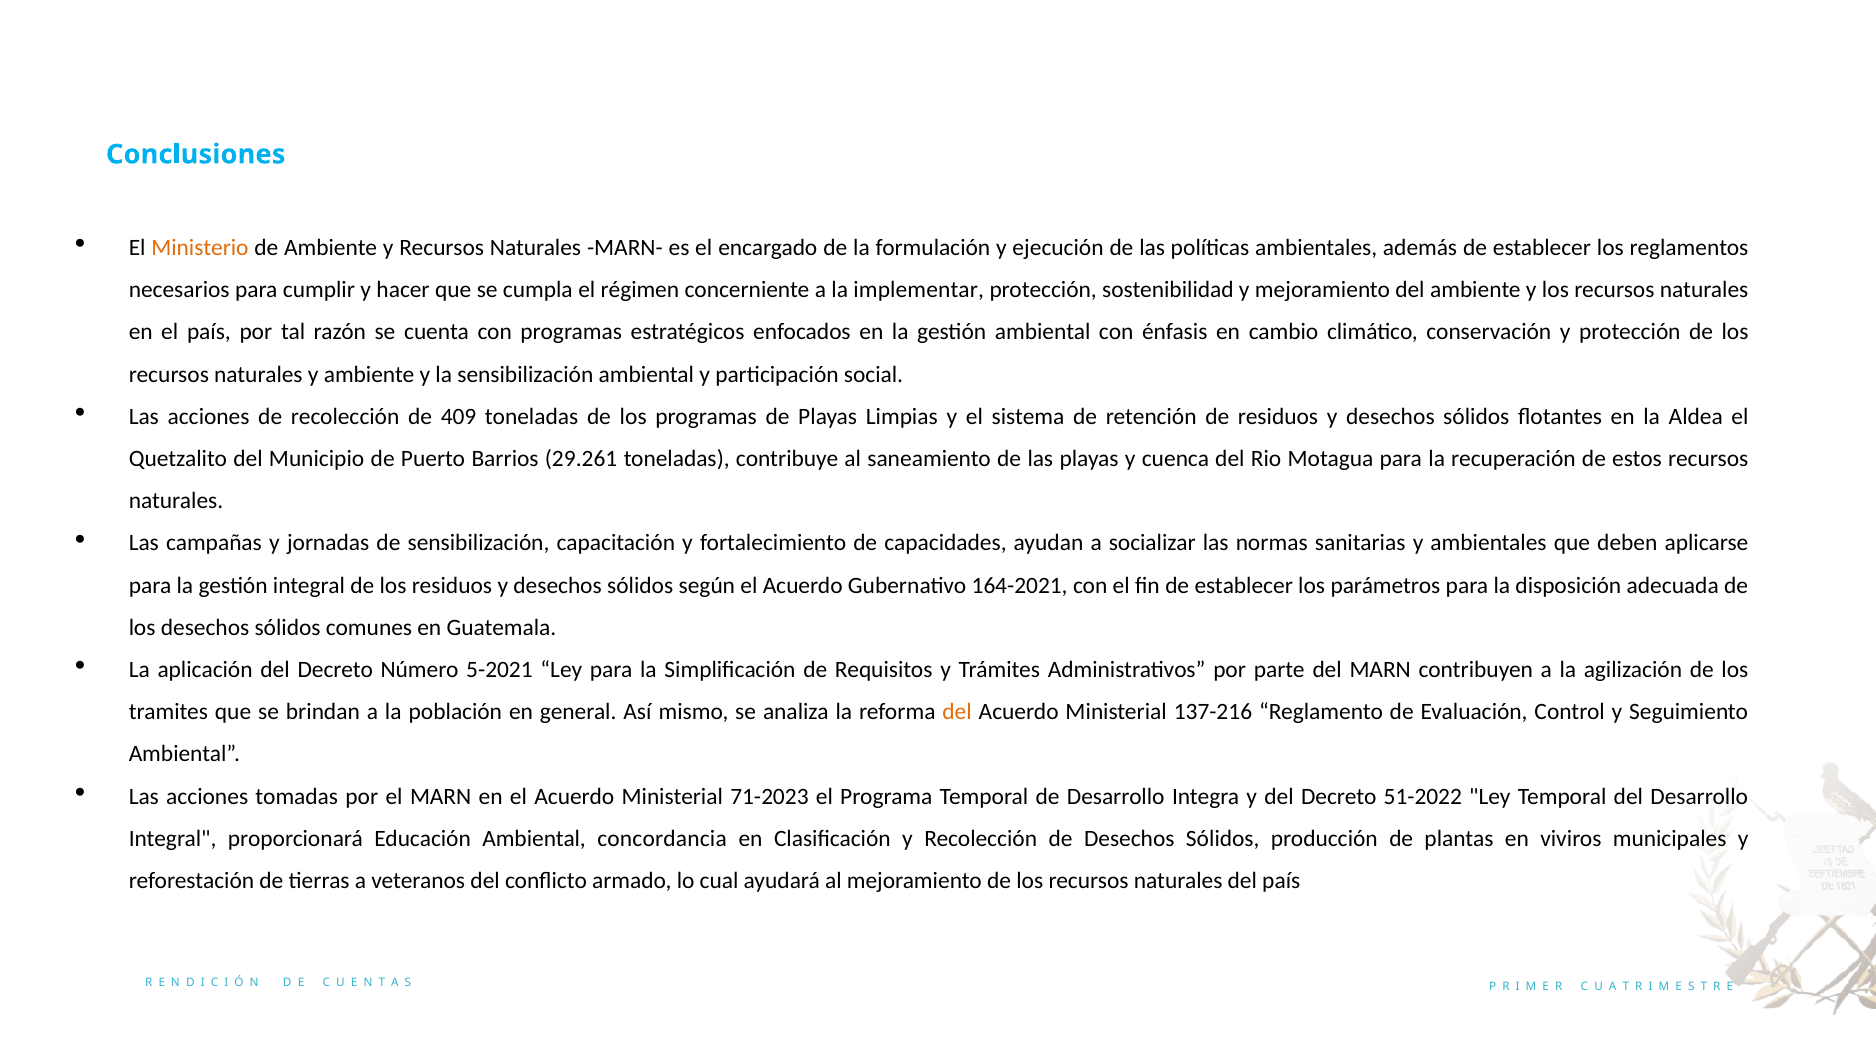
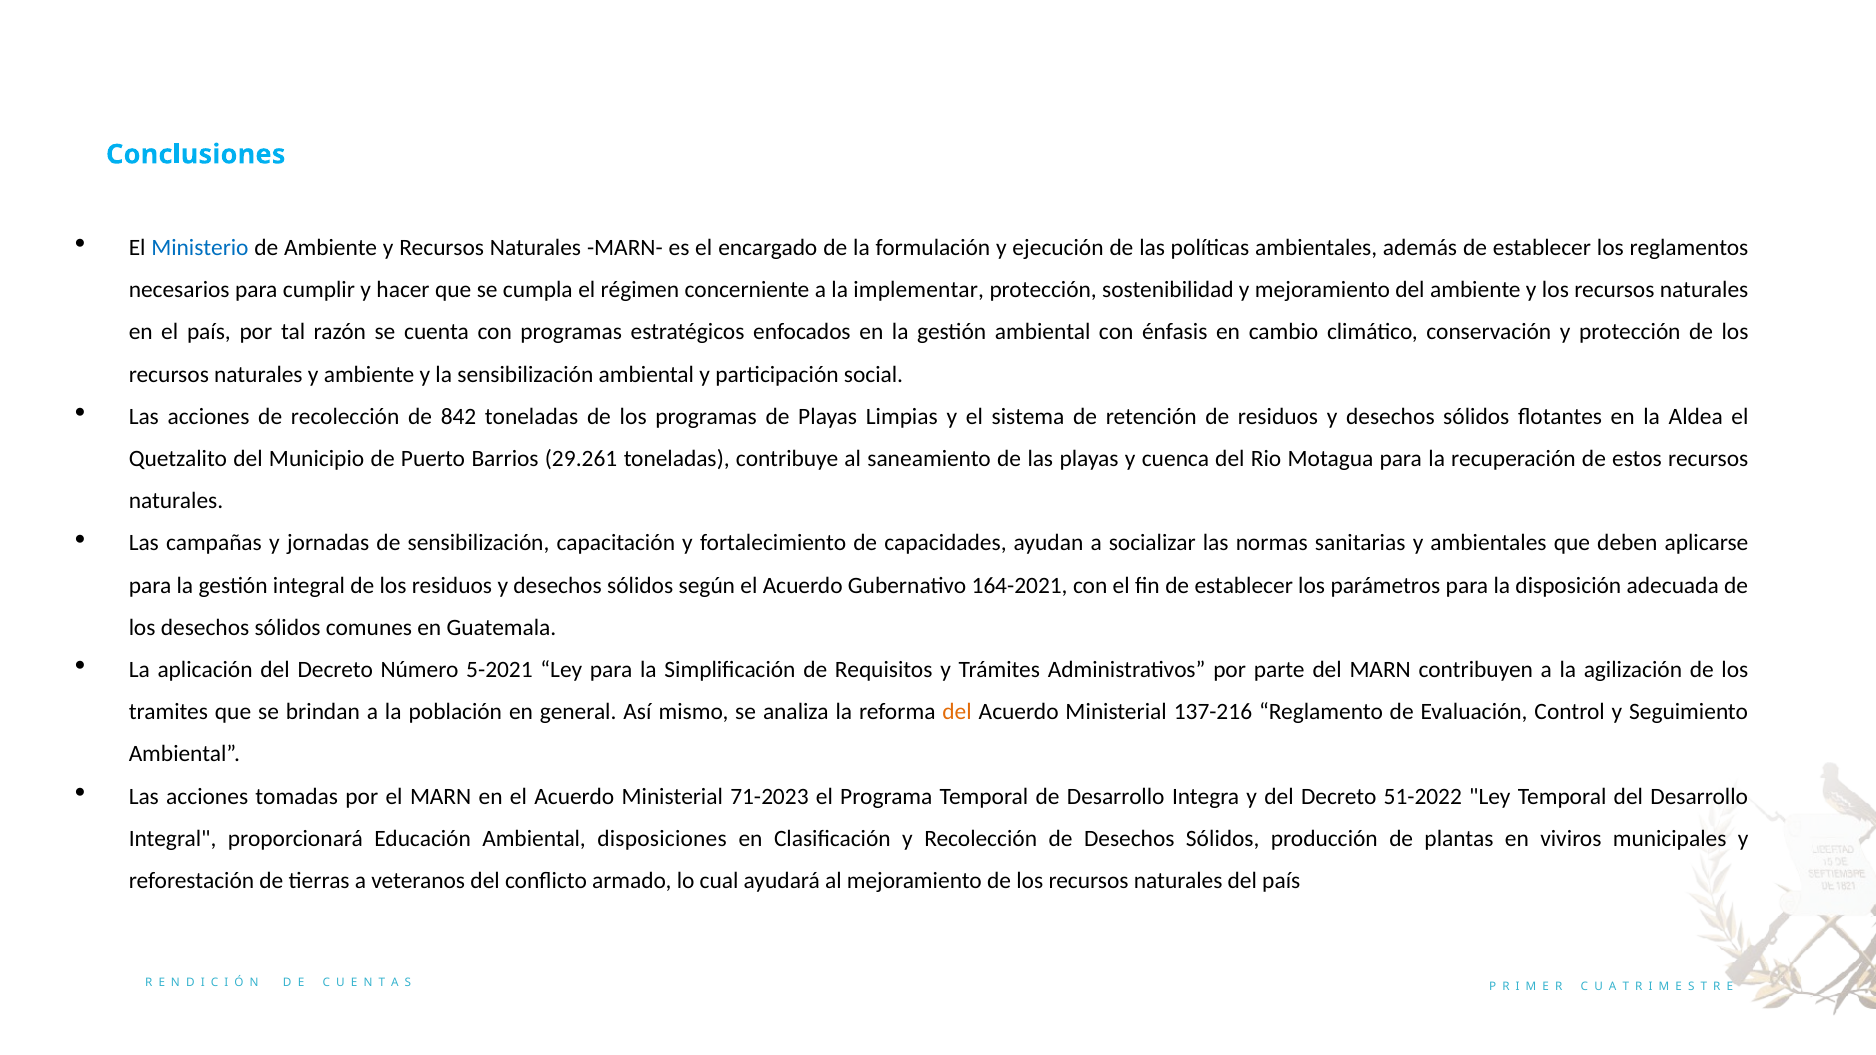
Ministerio colour: orange -> blue
409: 409 -> 842
concordancia: concordancia -> disposiciones
